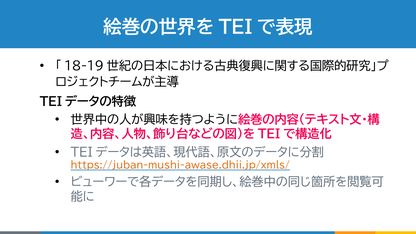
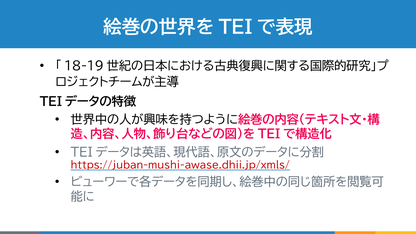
https://juban-mushi-awase.dhii.jp/xmls/ colour: orange -> red
